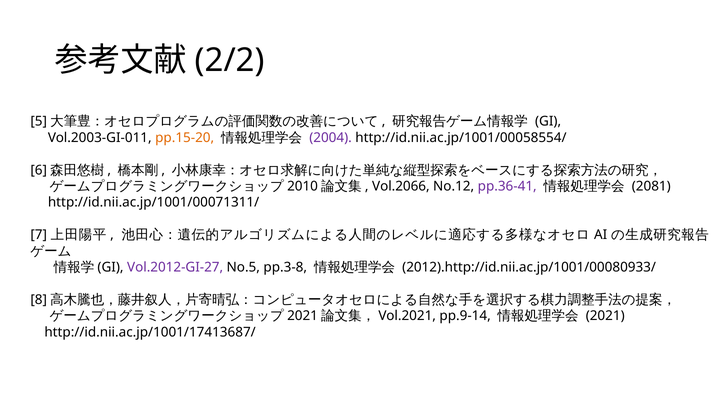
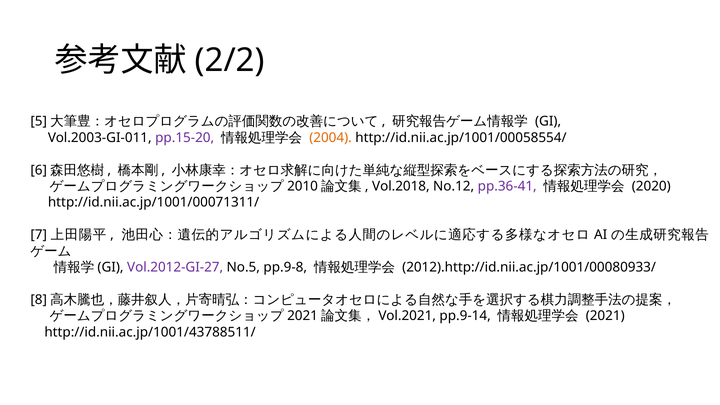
pp.15-20 colour: orange -> purple
2004 colour: purple -> orange
Vol.2066: Vol.2066 -> Vol.2018
2081: 2081 -> 2020
pp.3-8: pp.3-8 -> pp.9-8
http://id.nii.ac.jp/1001/17413687/: http://id.nii.ac.jp/1001/17413687/ -> http://id.nii.ac.jp/1001/43788511/
